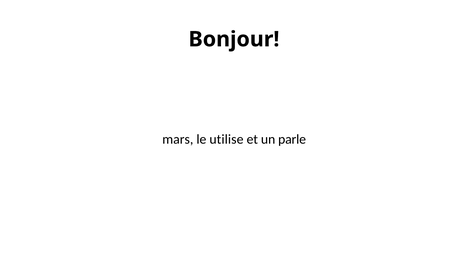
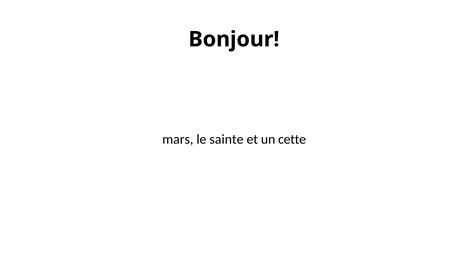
utilise: utilise -> sainte
parle: parle -> cette
